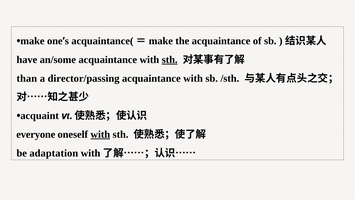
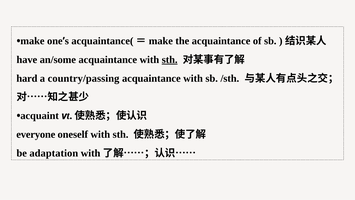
than: than -> hard
director/passing: director/passing -> country/passing
with at (100, 134) underline: present -> none
